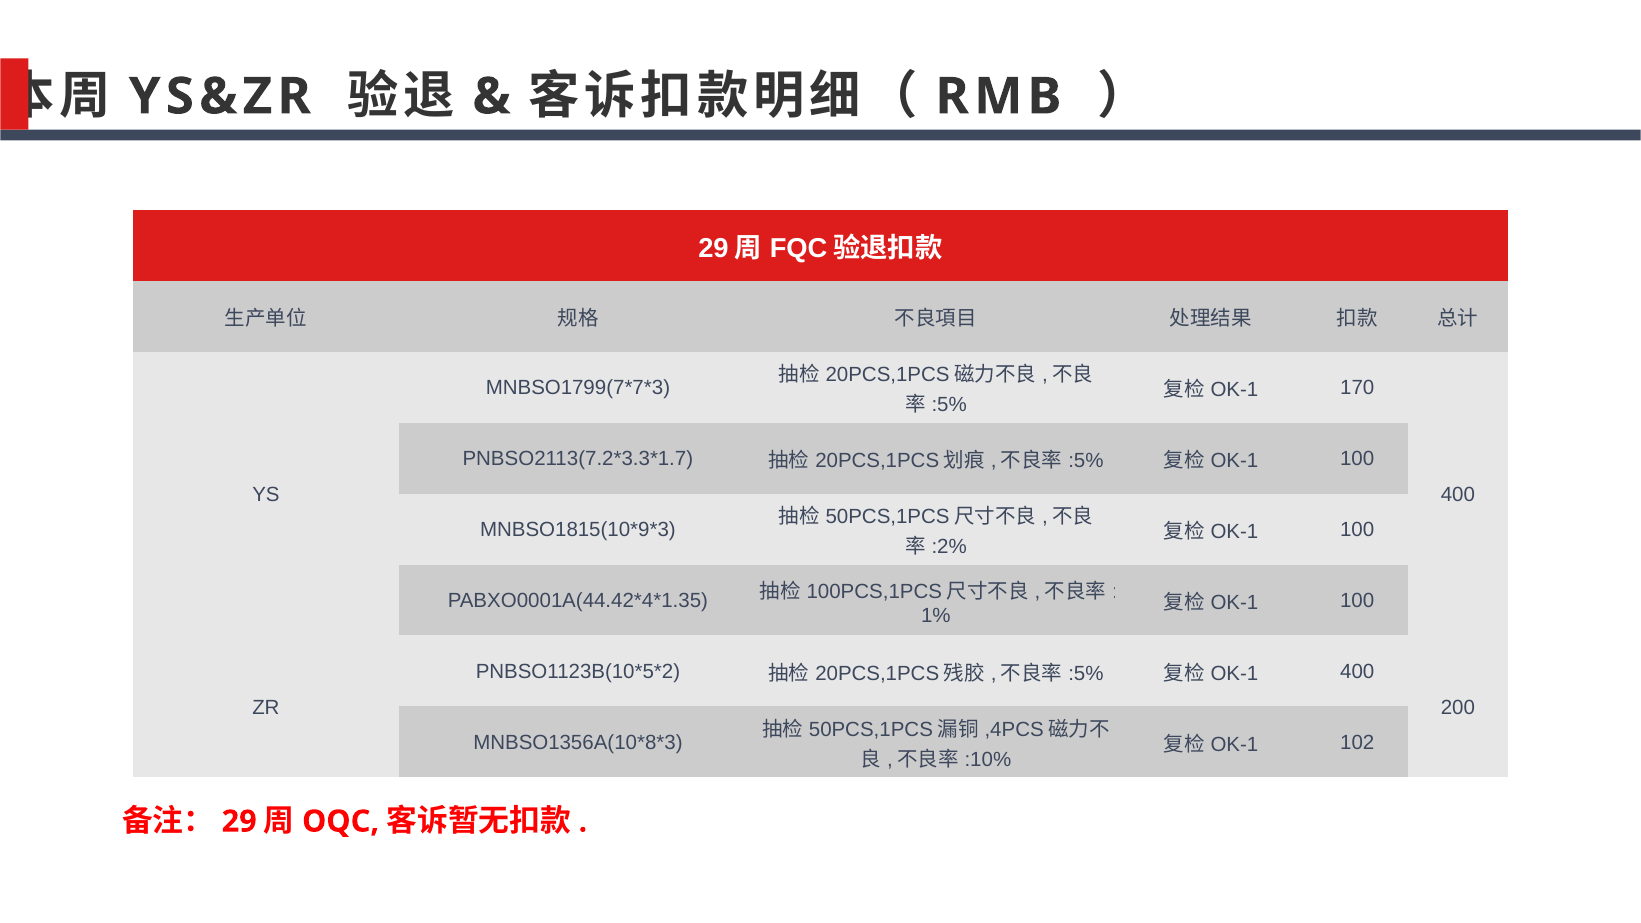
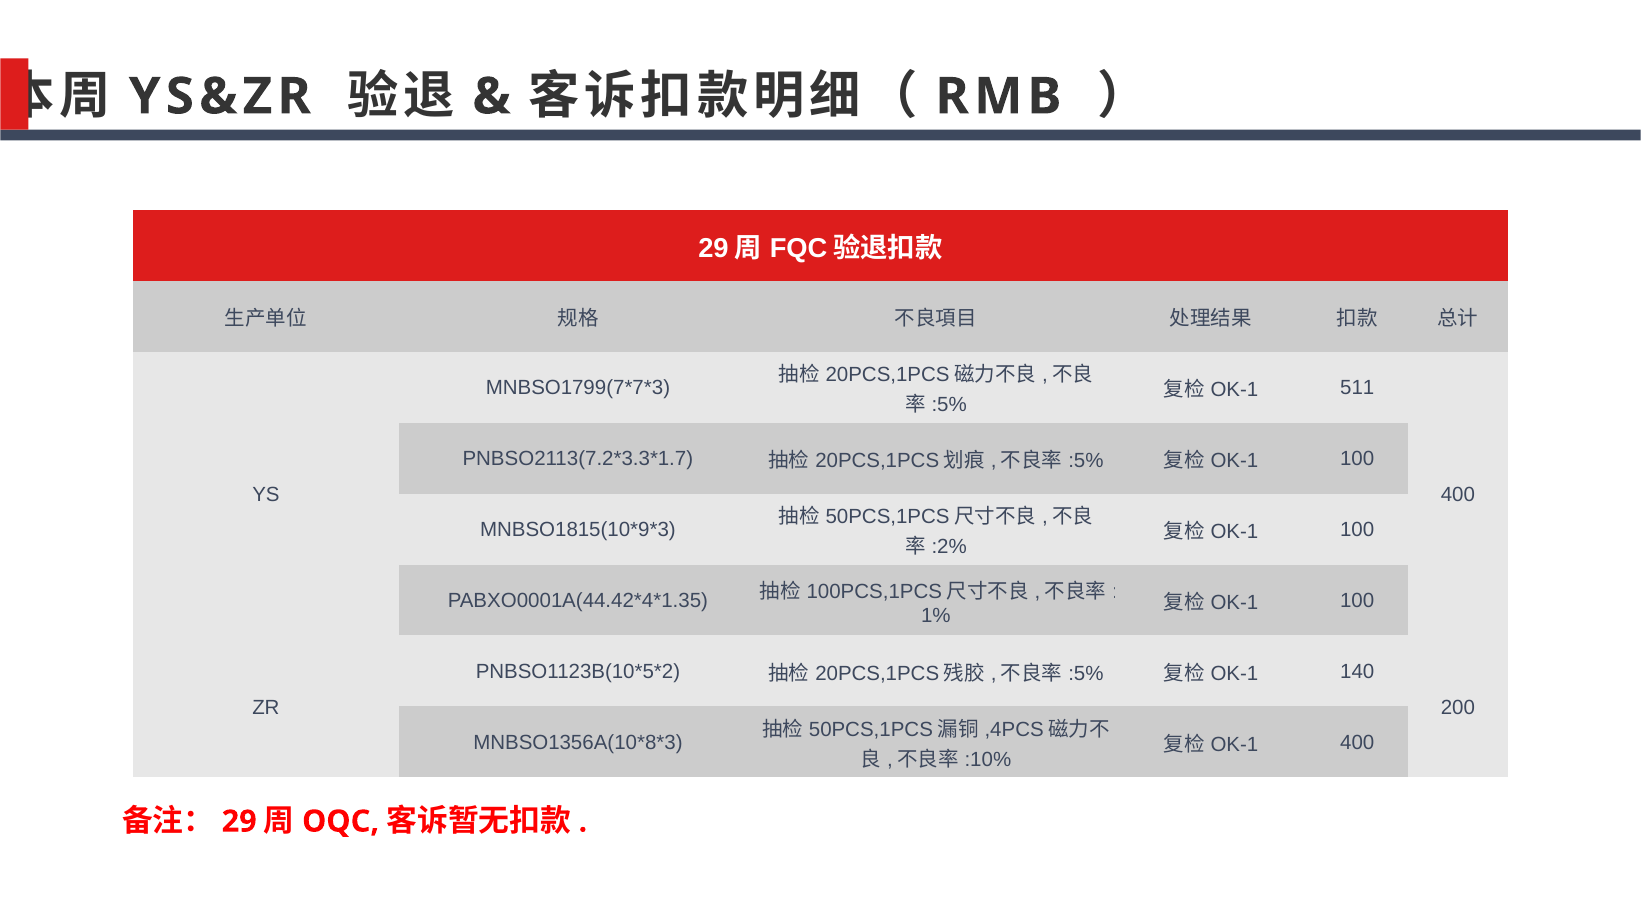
170: 170 -> 511
400 at (1357, 672): 400 -> 140
102 at (1357, 743): 102 -> 400
